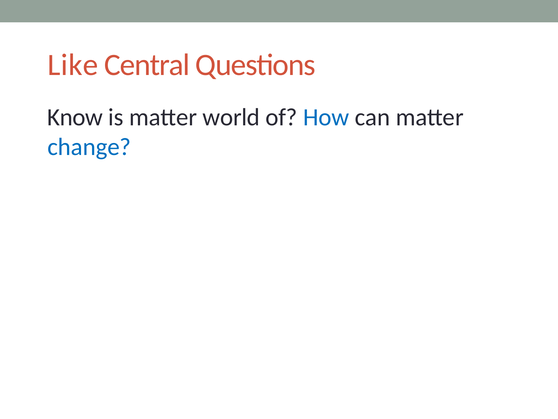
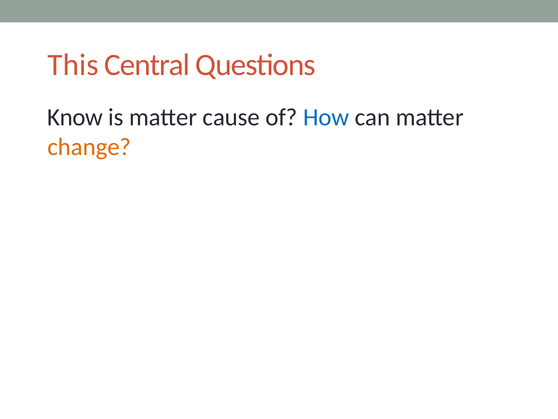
Like: Like -> This
world: world -> cause
change colour: blue -> orange
